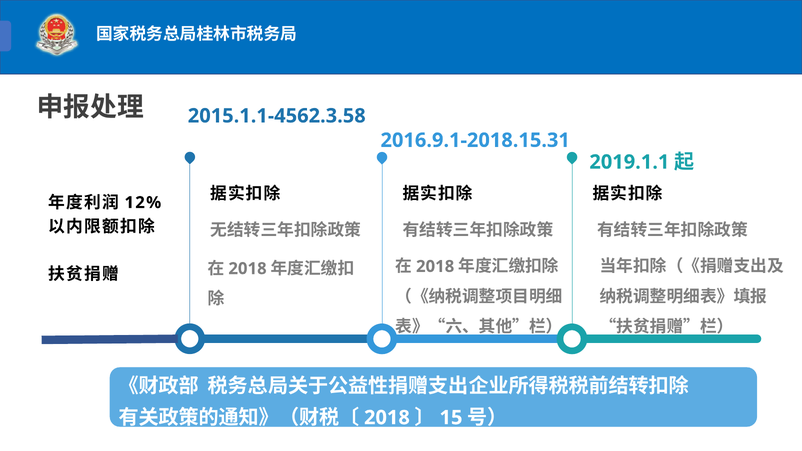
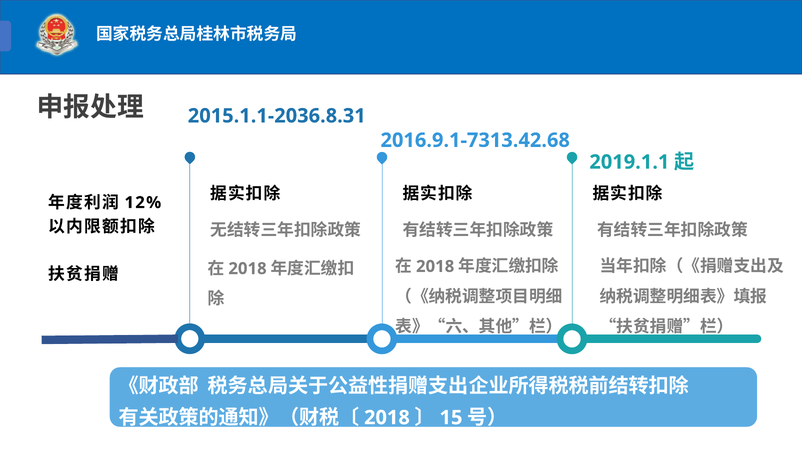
2015.1.1-4562.3.58: 2015.1.1-4562.3.58 -> 2015.1.1-2036.8.31
2016.9.1-2018.15.31: 2016.9.1-2018.15.31 -> 2016.9.1-7313.42.68
